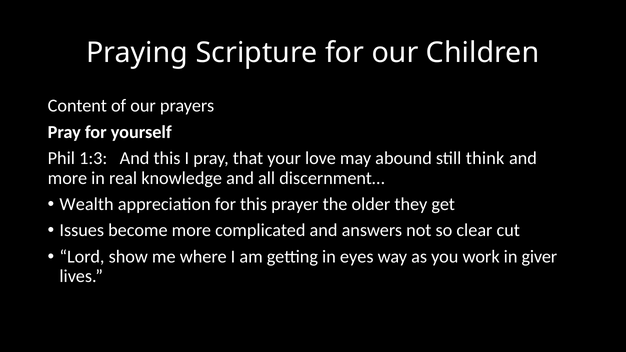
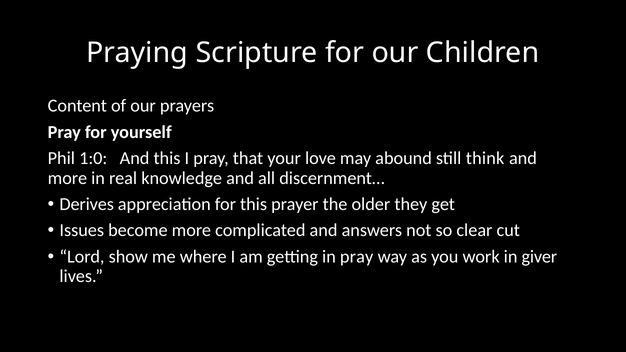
1:3: 1:3 -> 1:0
Wealth: Wealth -> Derives
in eyes: eyes -> pray
